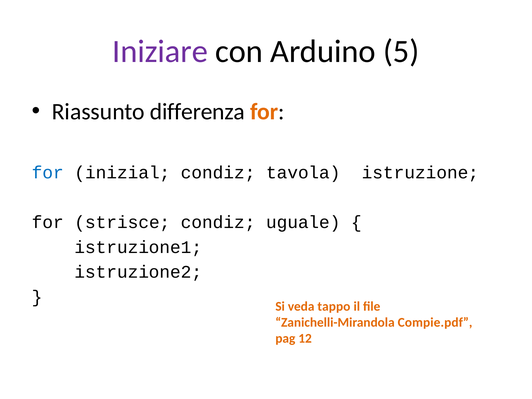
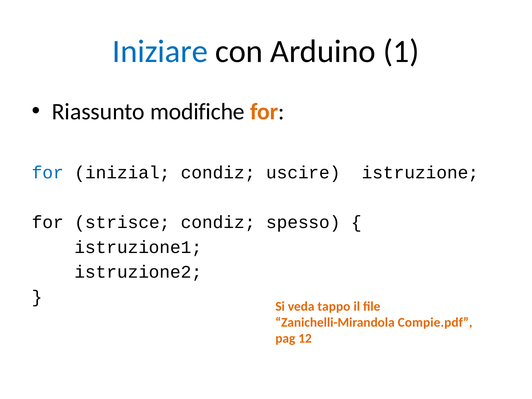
Iniziare colour: purple -> blue
5: 5 -> 1
differenza: differenza -> modifiche
tavola: tavola -> uscire
uguale: uguale -> spesso
